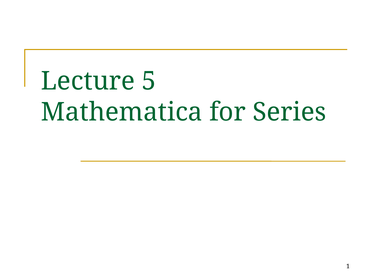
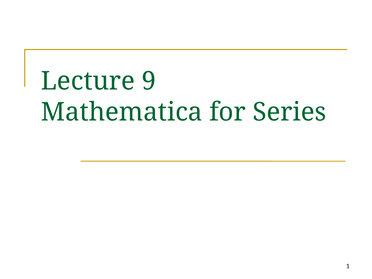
5: 5 -> 9
